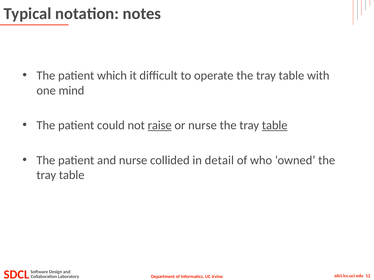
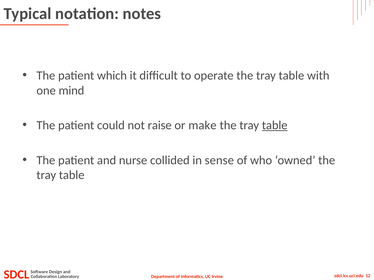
raise underline: present -> none
or nurse: nurse -> make
detail: detail -> sense
